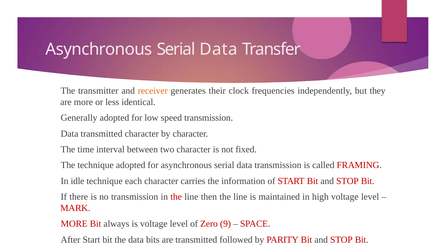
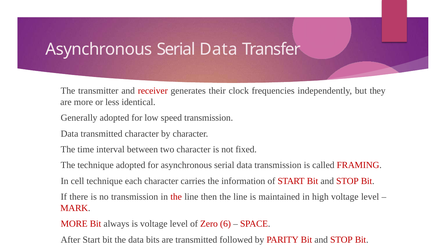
receiver colour: orange -> red
idle: idle -> cell
9: 9 -> 6
